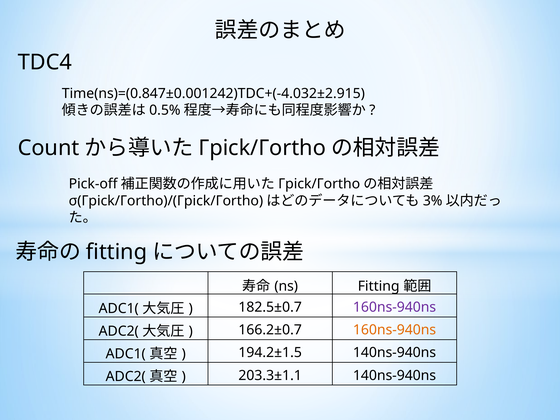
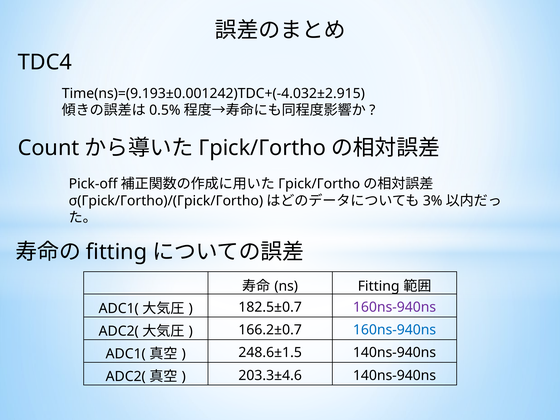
Time(ns)=(0.847±0.001242)TDC+(-4.032±2.915: Time(ns)=(0.847±0.001242)TDC+(-4.032±2.915 -> Time(ns)=(9.193±0.001242)TDC+(-4.032±2.915
160ns-940ns at (395, 330) colour: orange -> blue
194.2±1.5: 194.2±1.5 -> 248.6±1.5
203.3±1.1: 203.3±1.1 -> 203.3±4.6
